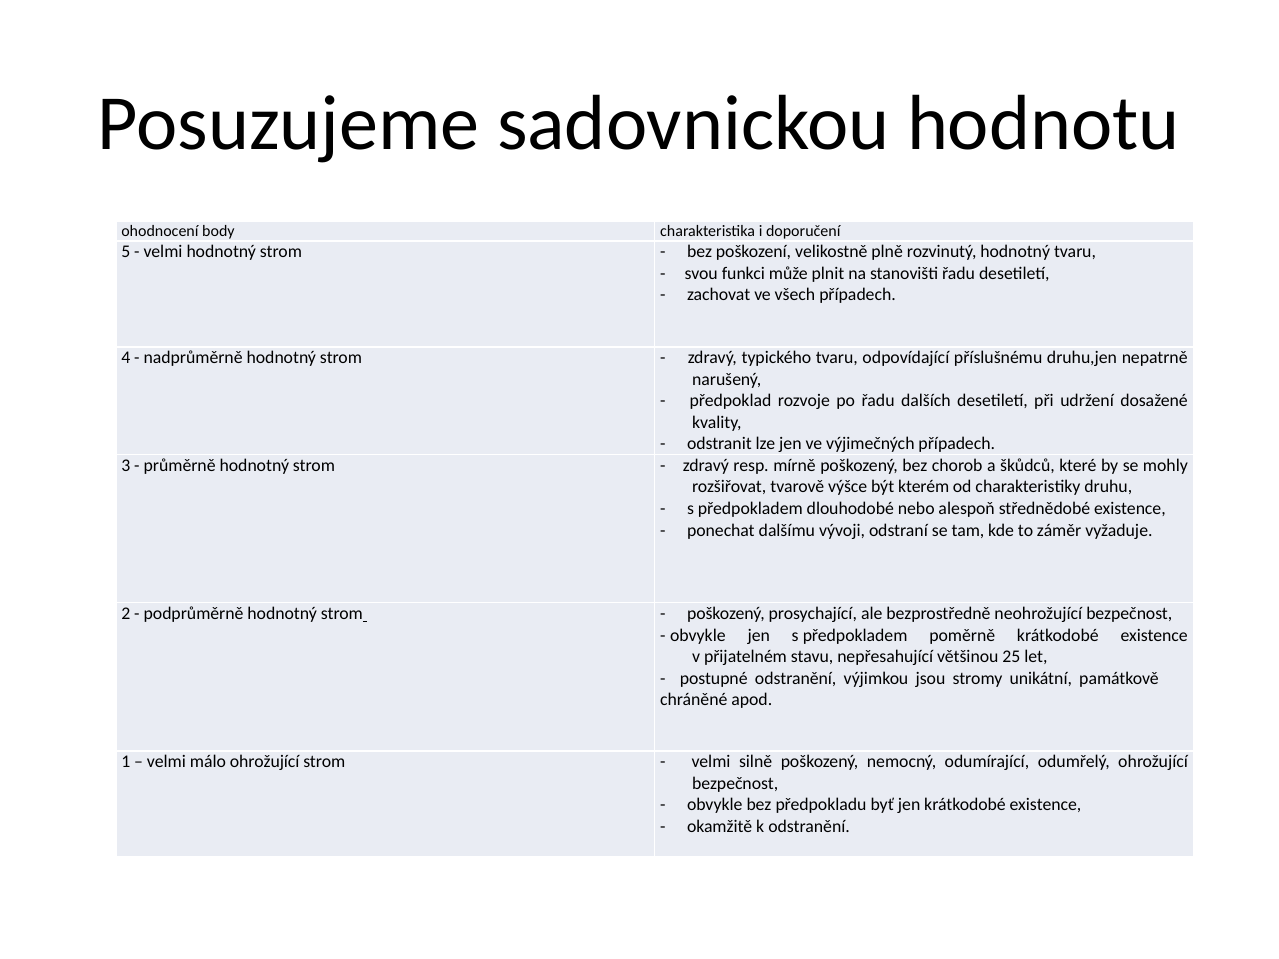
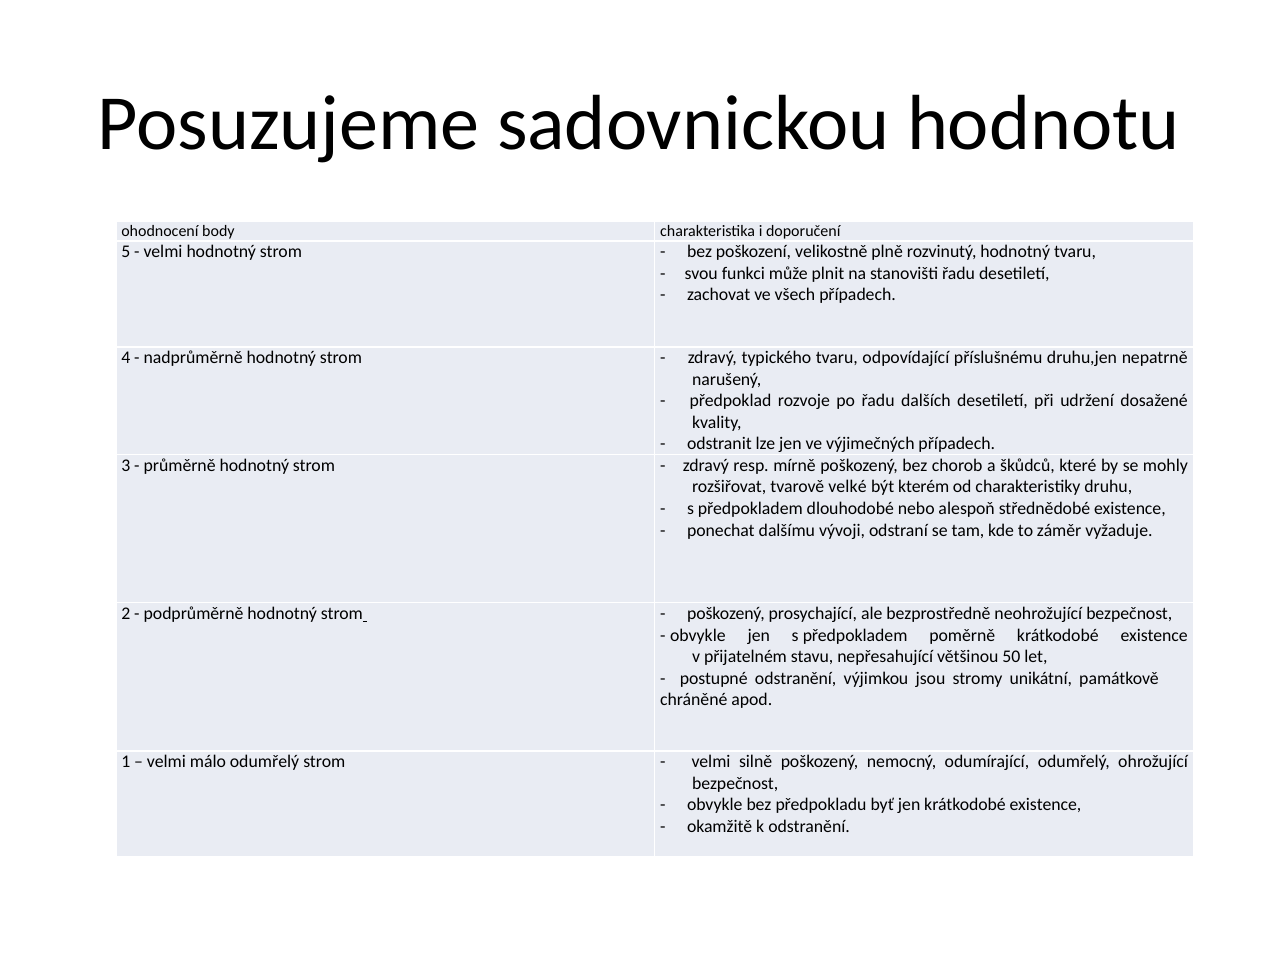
výšce: výšce -> velké
25: 25 -> 50
málo ohrožující: ohrožující -> odumřelý
